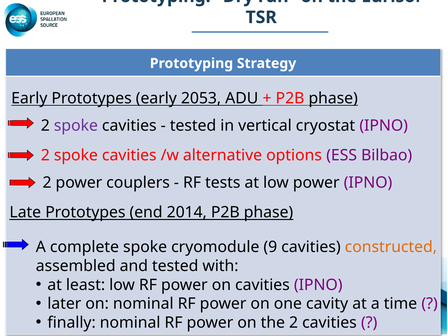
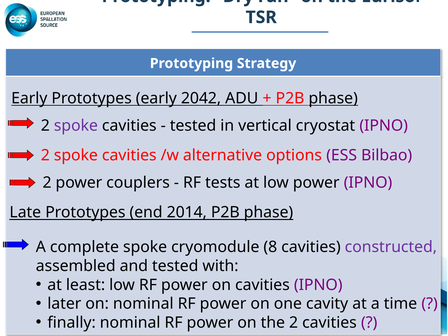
2053: 2053 -> 2042
9: 9 -> 8
constructed colour: orange -> purple
